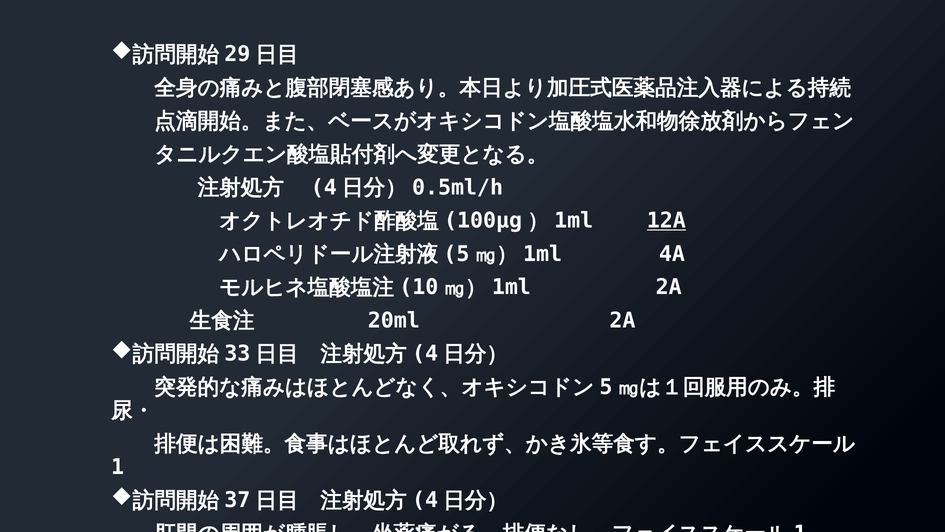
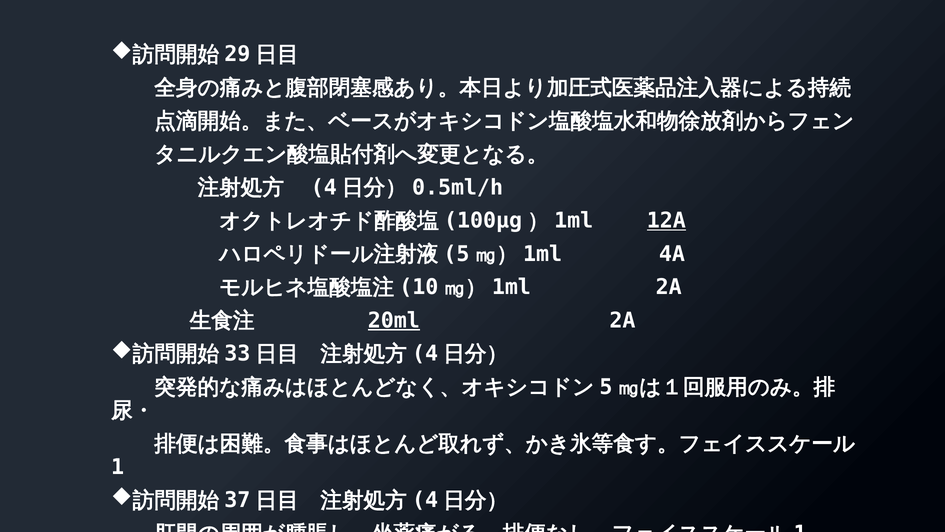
20ml underline: none -> present
